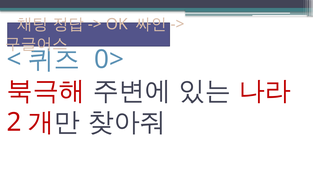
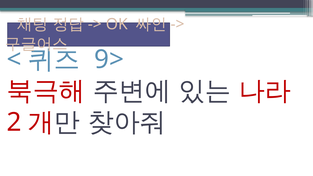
0>: 0> -> 9>
